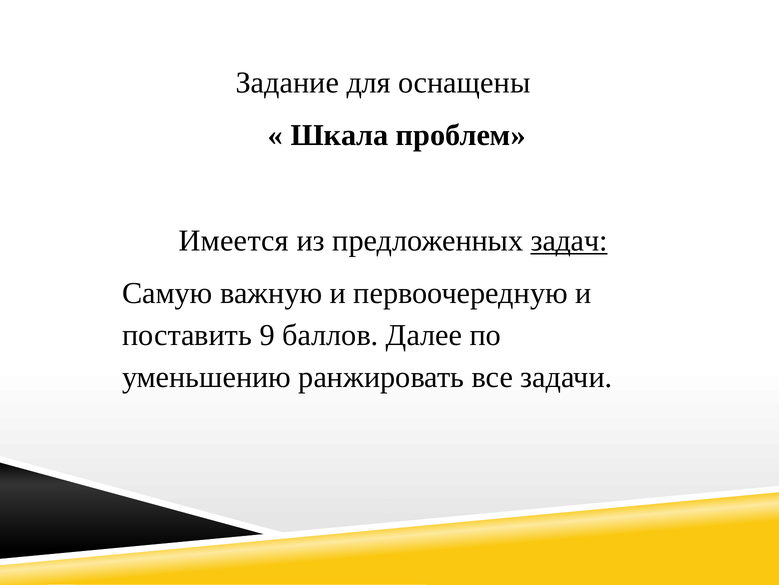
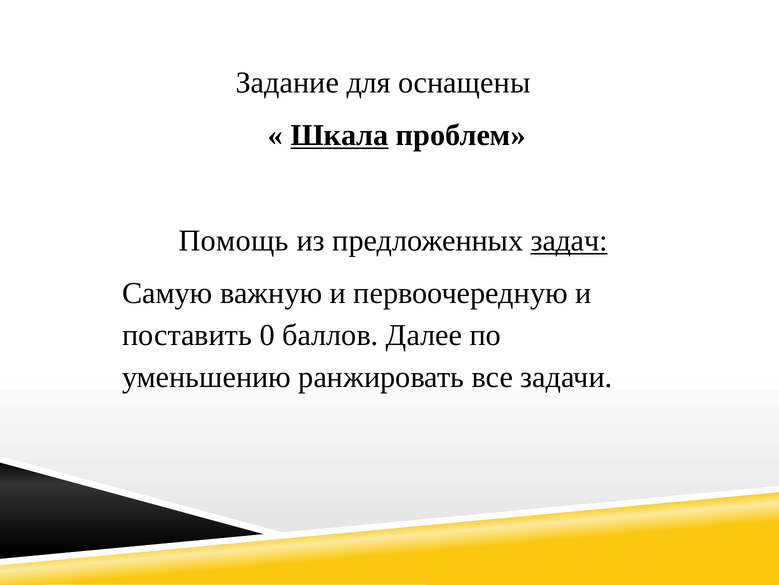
Шкала underline: none -> present
Имеется: Имеется -> Помощь
9: 9 -> 0
